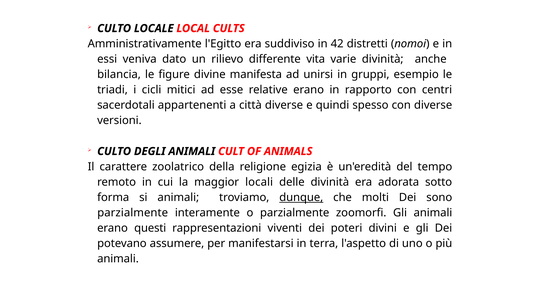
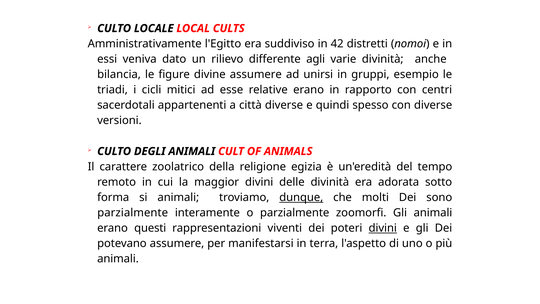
vita: vita -> agli
divine manifesta: manifesta -> assumere
maggior locali: locali -> divini
divini at (383, 228) underline: none -> present
